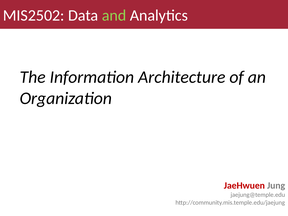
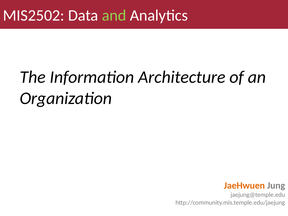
JaeHwuen colour: red -> orange
